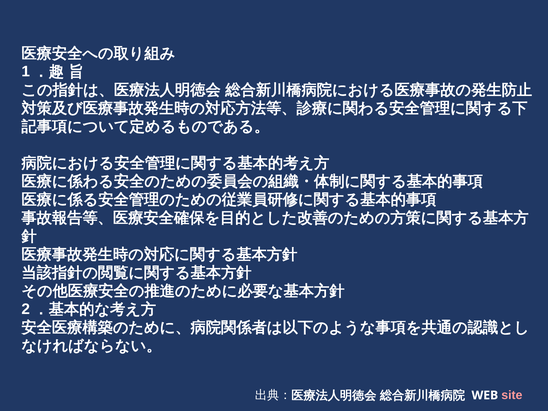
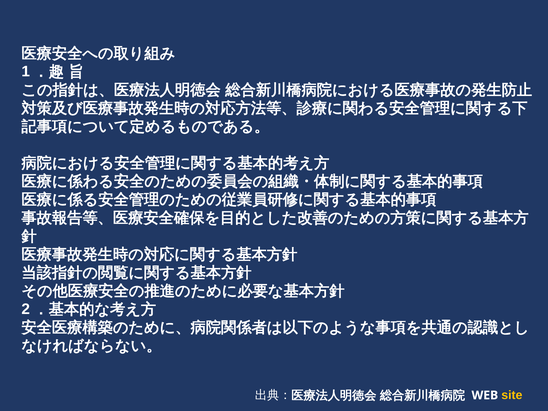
site colour: pink -> yellow
